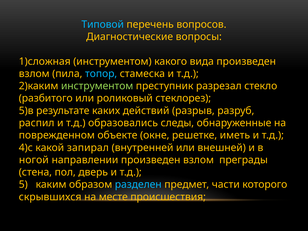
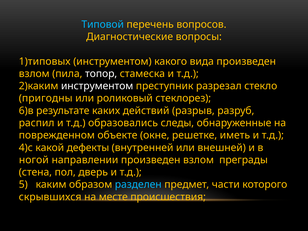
1)сложная: 1)сложная -> 1)типовых
топор colour: light blue -> white
инструментом at (97, 86) colour: light green -> white
разбитого: разбитого -> пригодны
5)в: 5)в -> 6)в
запирал: запирал -> дефекты
